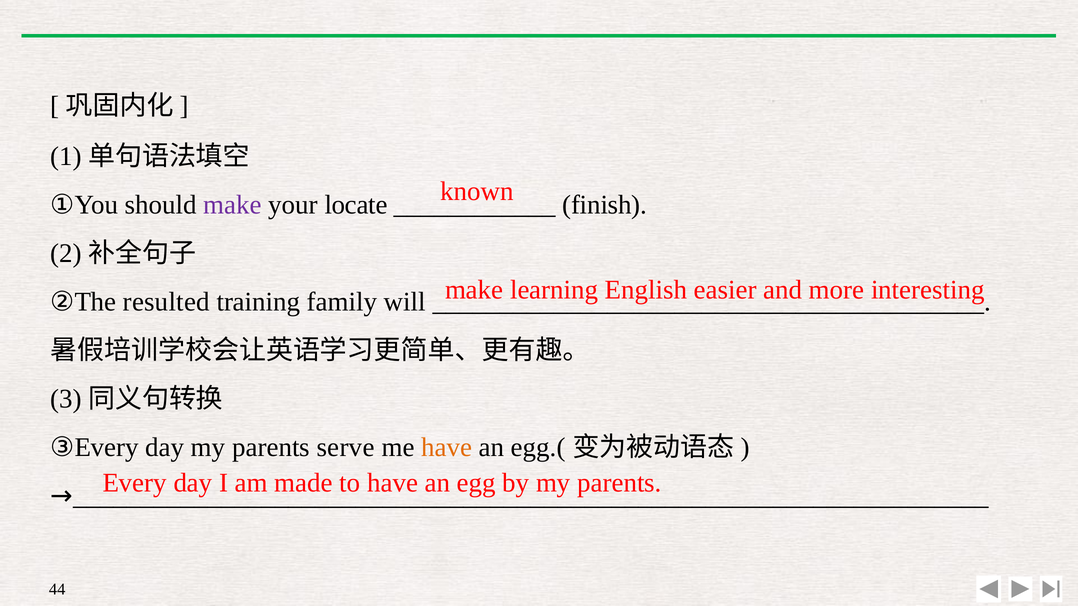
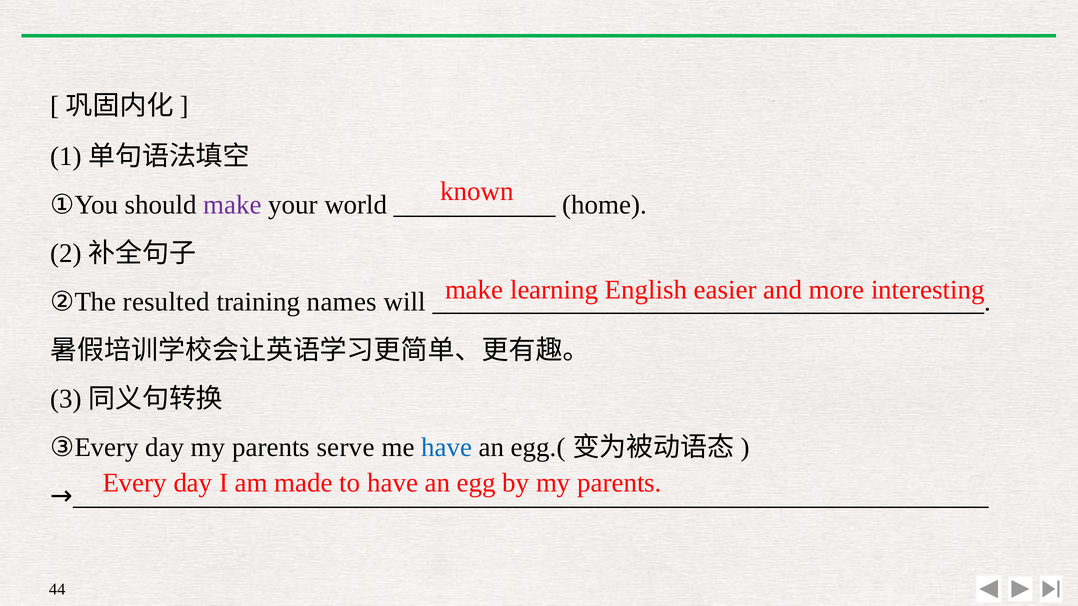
locate: locate -> world
finish: finish -> home
family: family -> names
have at (447, 448) colour: orange -> blue
